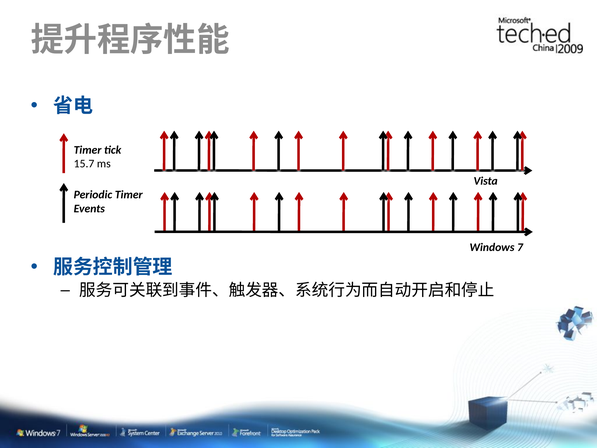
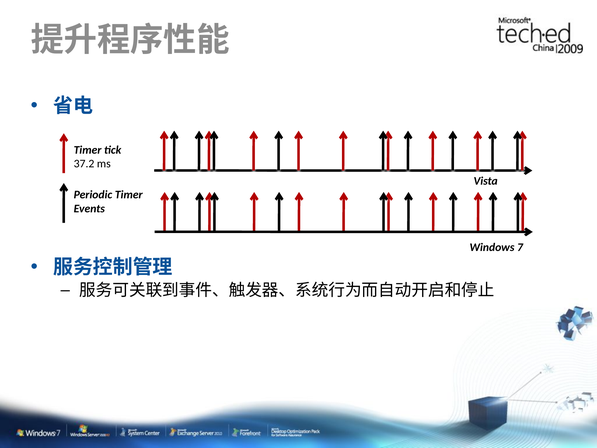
15.7: 15.7 -> 37.2
